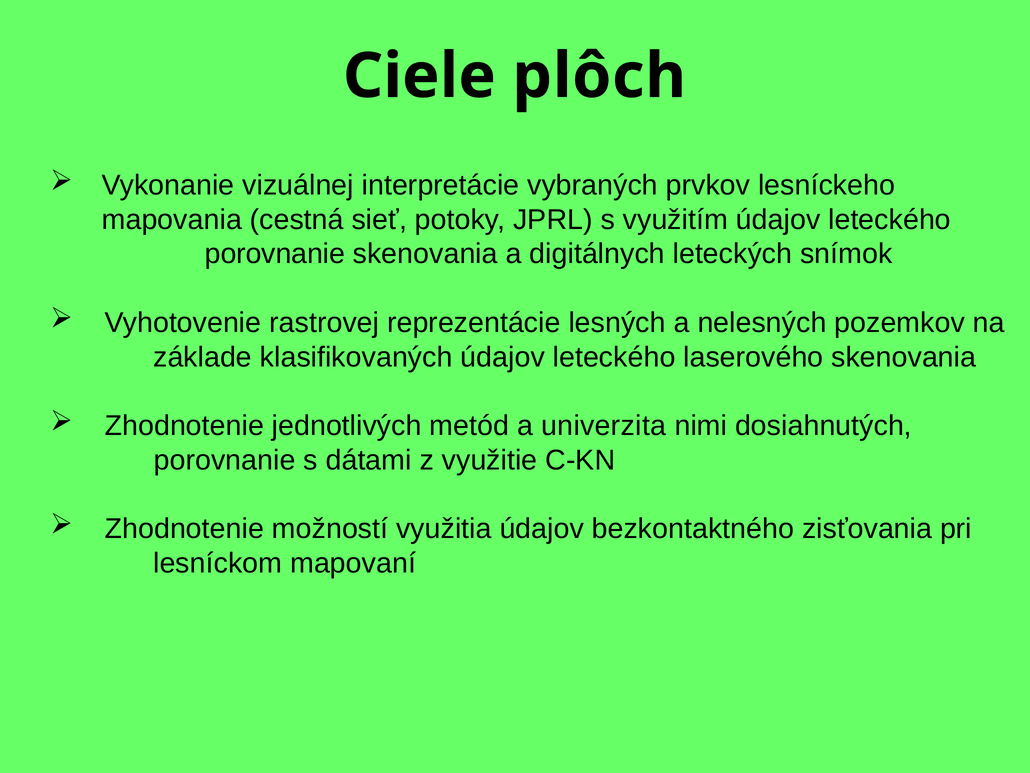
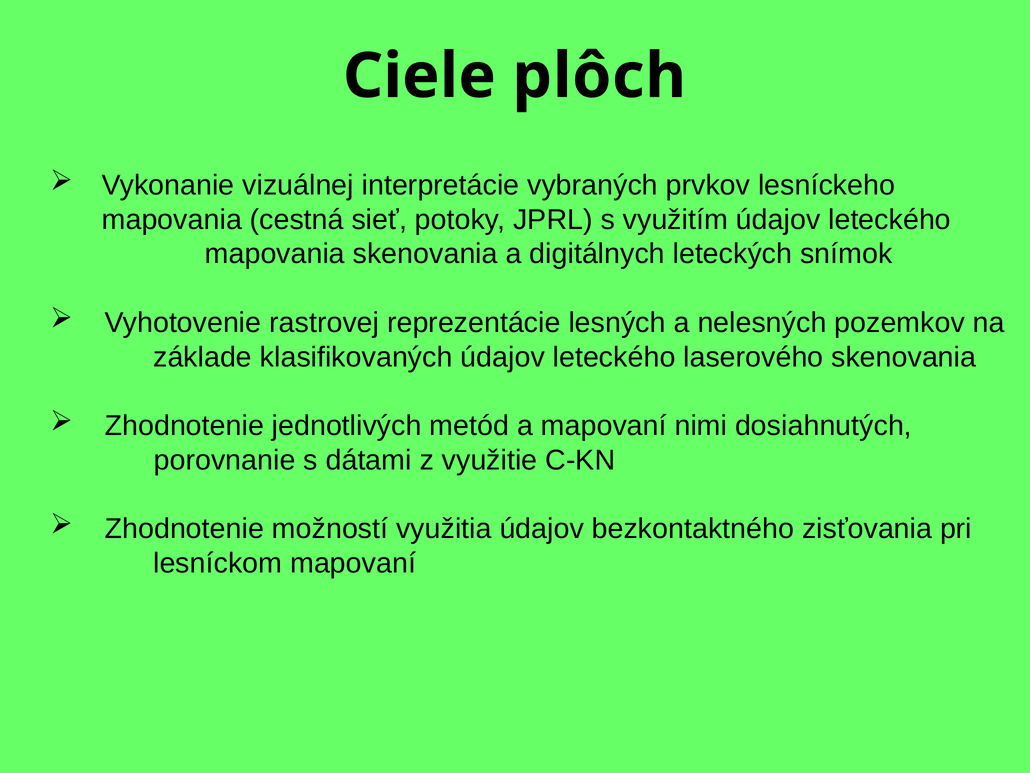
porovnanie at (275, 254): porovnanie -> mapovania
a univerzita: univerzita -> mapovaní
